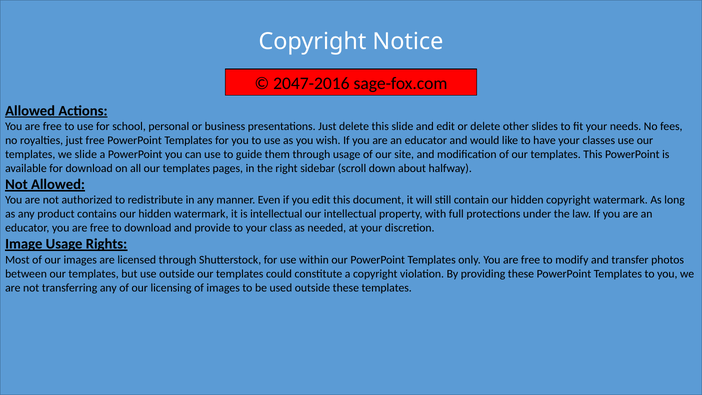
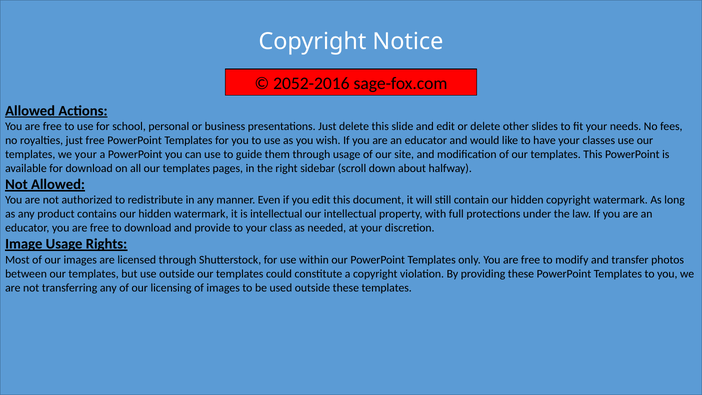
2047-2016: 2047-2016 -> 2052-2016
we slide: slide -> your
